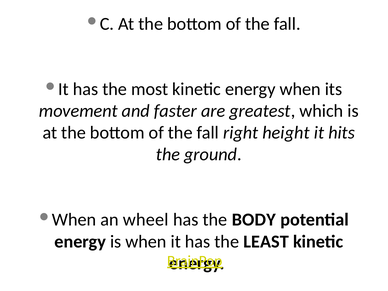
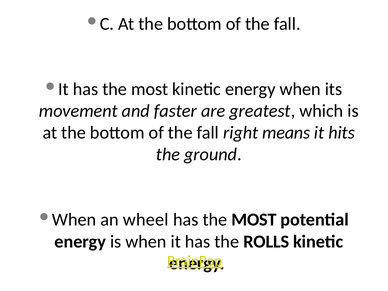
height: height -> means
BODY at (254, 220): BODY -> MOST
LEAST: LEAST -> ROLLS
